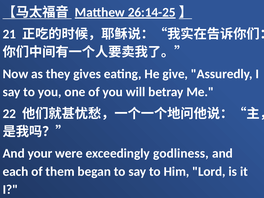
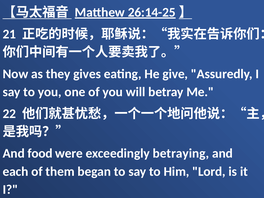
your: your -> food
godliness: godliness -> betraying
